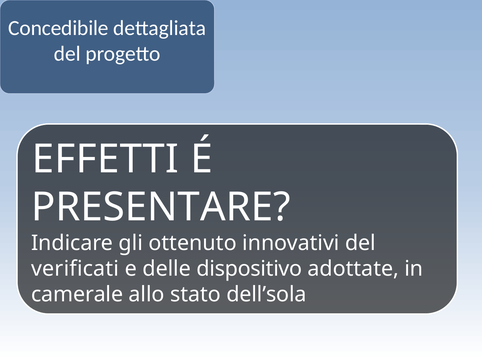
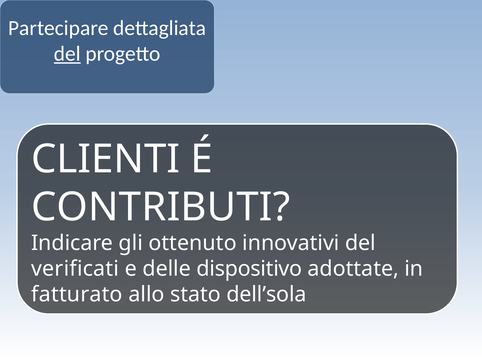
Concedibile: Concedibile -> Partecipare
del at (67, 54) underline: none -> present
EFFETTI: EFFETTI -> CLIENTI
PRESENTARE: PRESENTARE -> CONTRIBUTI
camerale: camerale -> fatturato
